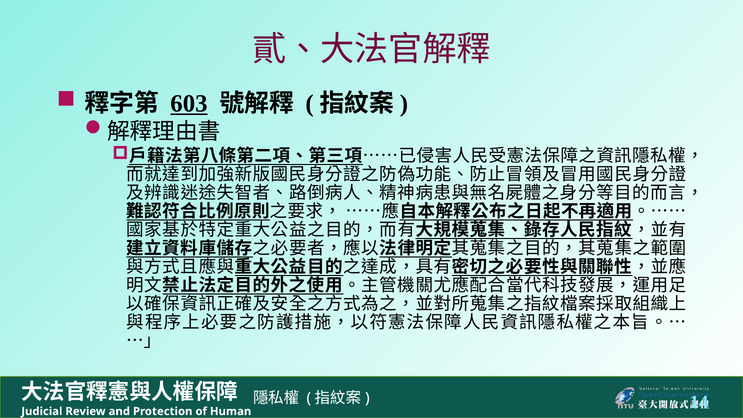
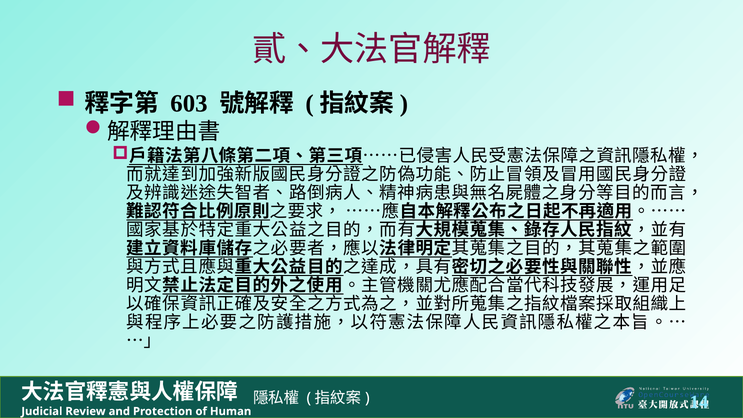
603 underline: present -> none
